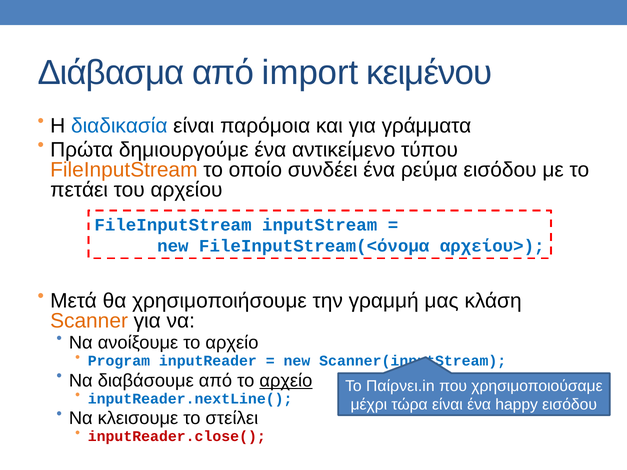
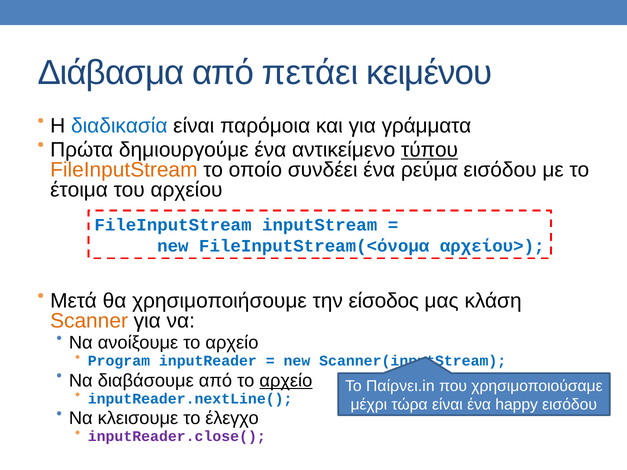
import: import -> πετάει
τύπου underline: none -> present
πετάει: πετάει -> έτοιμα
γραμμή: γραμμή -> είσοδος
στείλει: στείλει -> έλεγχο
inputReader.close( colour: red -> purple
